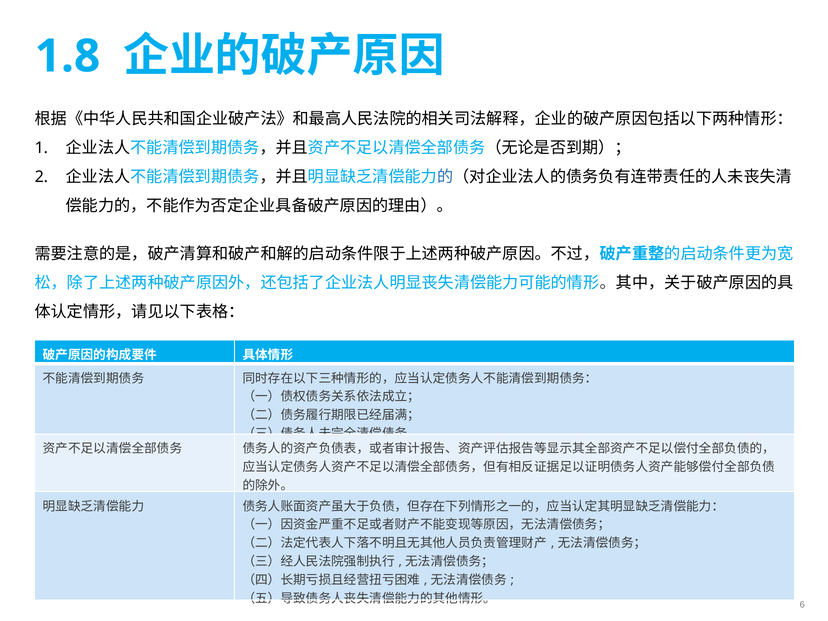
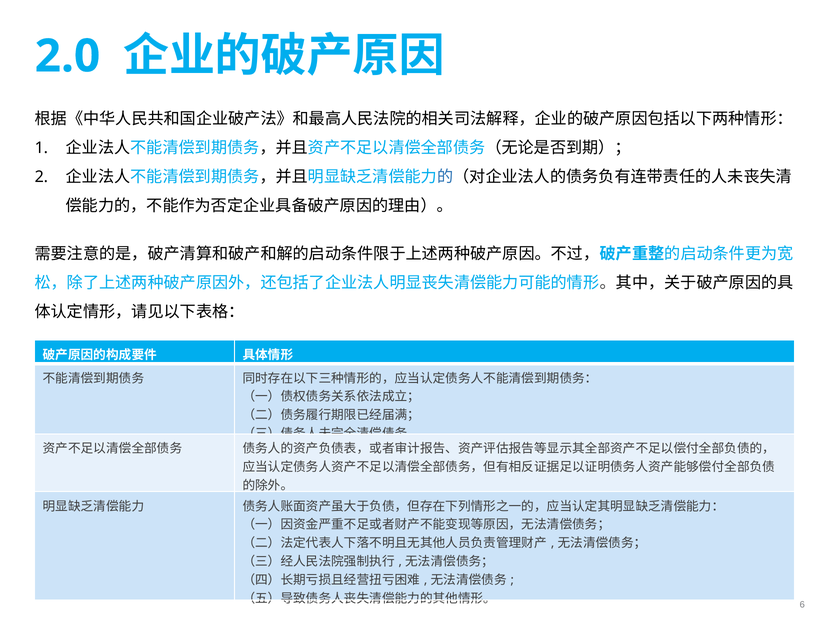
1.8: 1.8 -> 2.0
